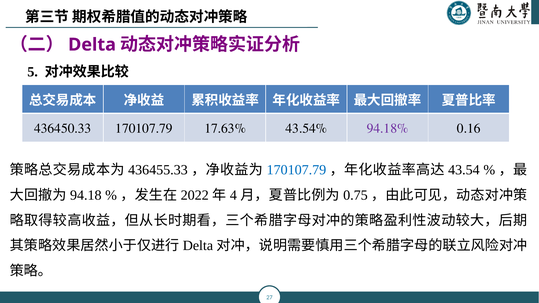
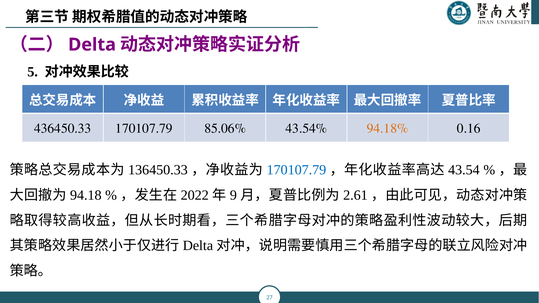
17.63%: 17.63% -> 85.06%
94.18% colour: purple -> orange
436455.33: 436455.33 -> 136450.33
4: 4 -> 9
0.75: 0.75 -> 2.61
